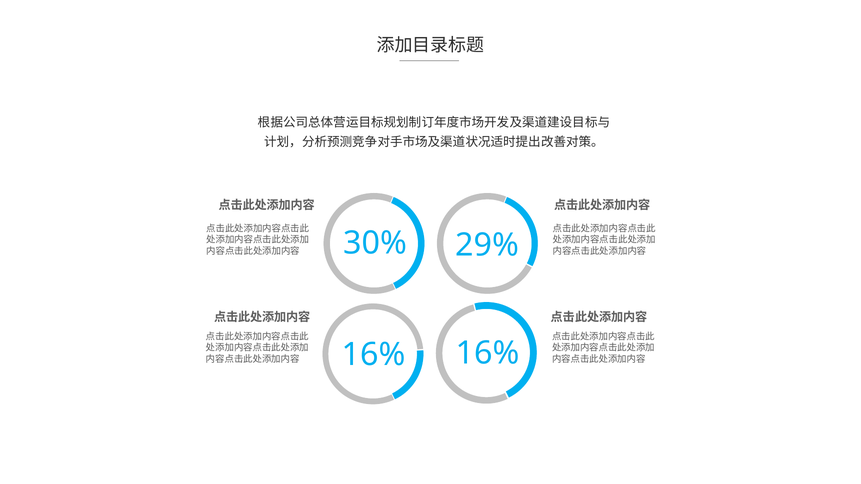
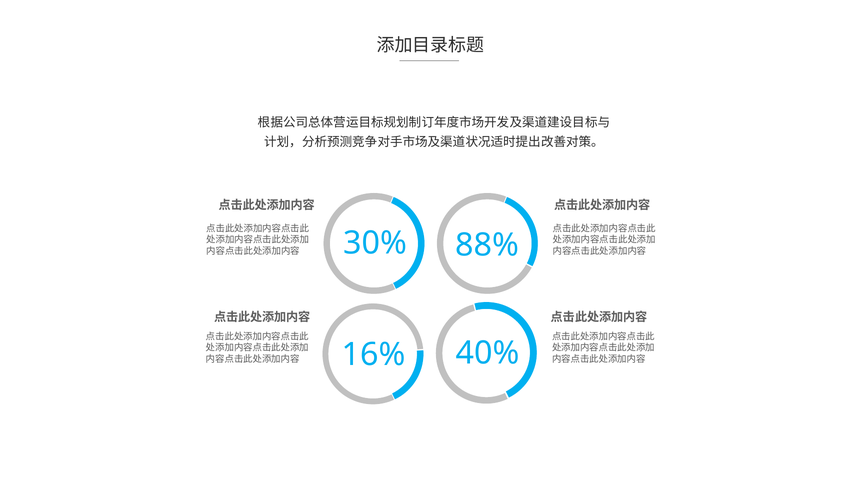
29%: 29% -> 88%
16% at (488, 353): 16% -> 40%
